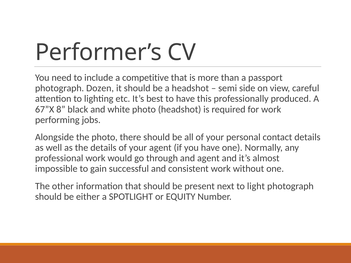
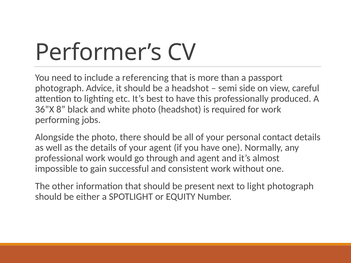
competitive: competitive -> referencing
Dozen: Dozen -> Advice
67”X: 67”X -> 36”X
